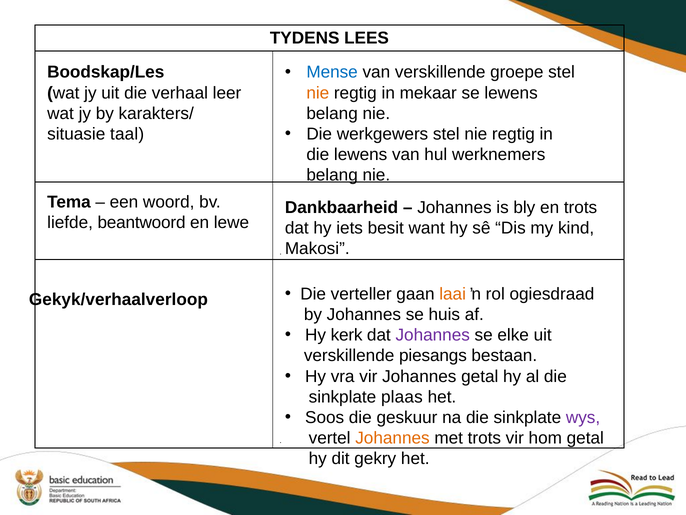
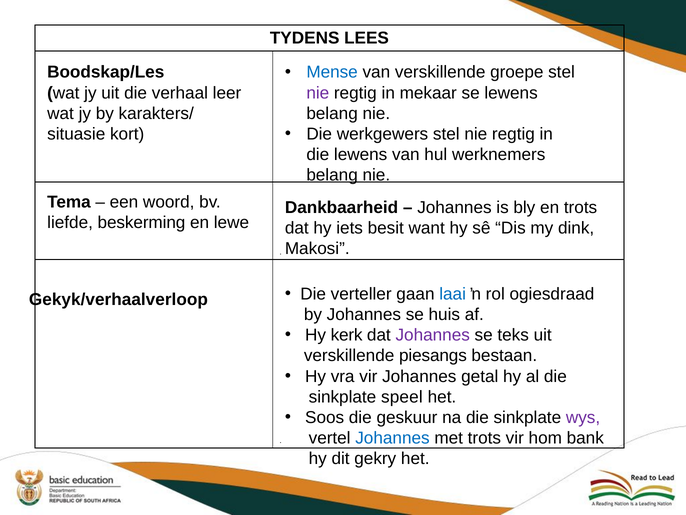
nie at (318, 93) colour: orange -> purple
taal: taal -> kort
beantwoord: beantwoord -> beskerming
kind: kind -> dink
laai colour: orange -> blue
elke: elke -> teks
plaas: plaas -> speel
Johannes at (392, 438) colour: orange -> blue
hom getal: getal -> bank
